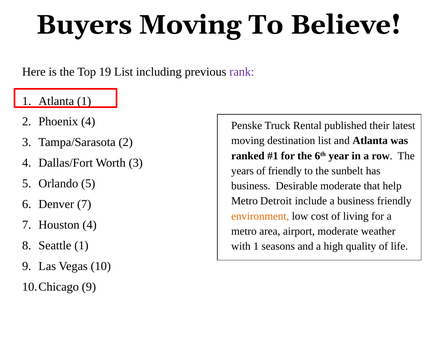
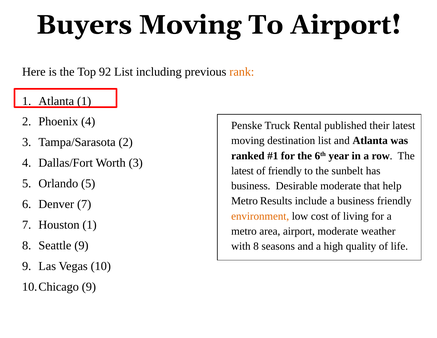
To Believe: Believe -> Airport
19: 19 -> 92
rank colour: purple -> orange
years at (242, 171): years -> latest
Detroit: Detroit -> Results
Houston 4: 4 -> 1
Seattle 1: 1 -> 9
with 1: 1 -> 8
